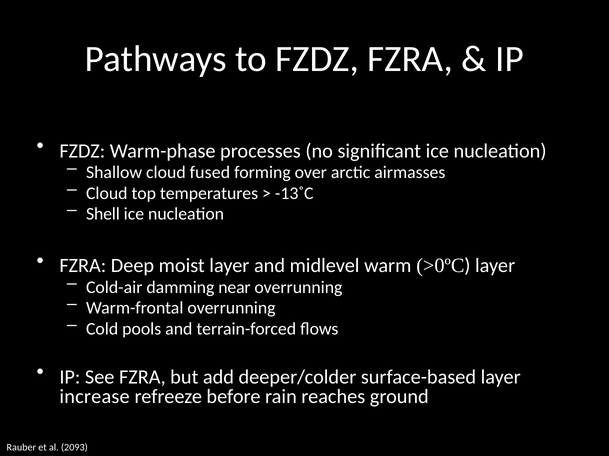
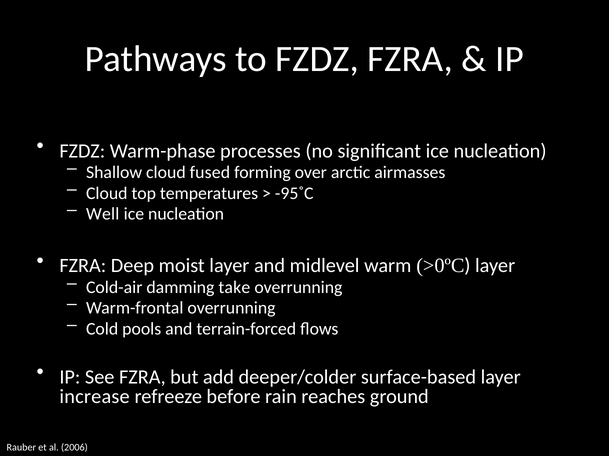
-13˚C: -13˚C -> -95˚C
Shell: Shell -> Well
near: near -> take
2093: 2093 -> 2006
